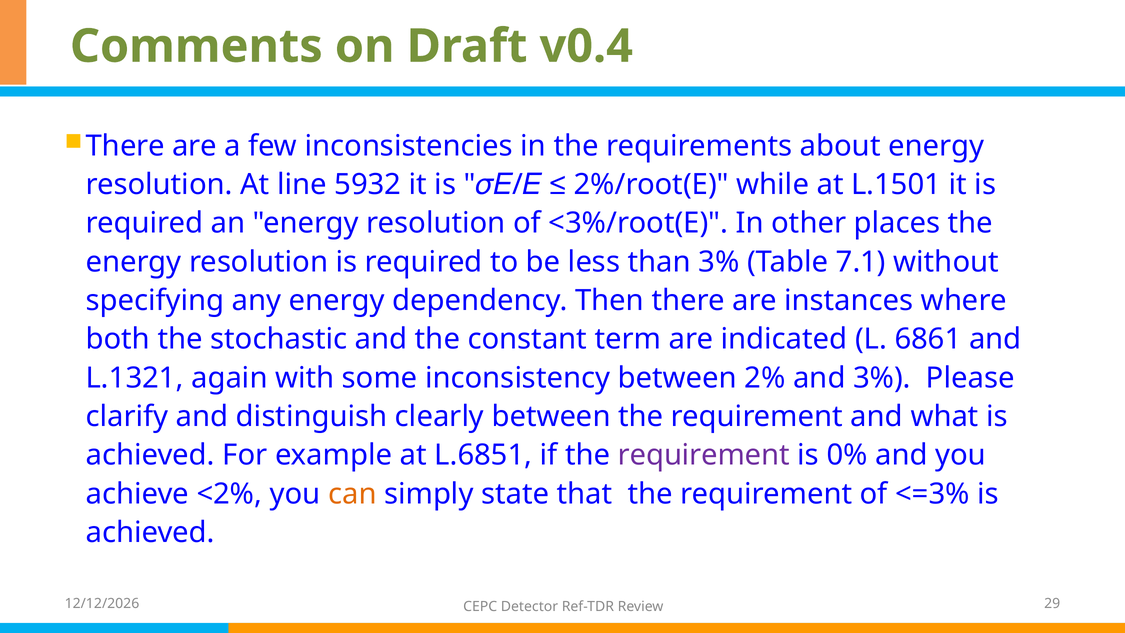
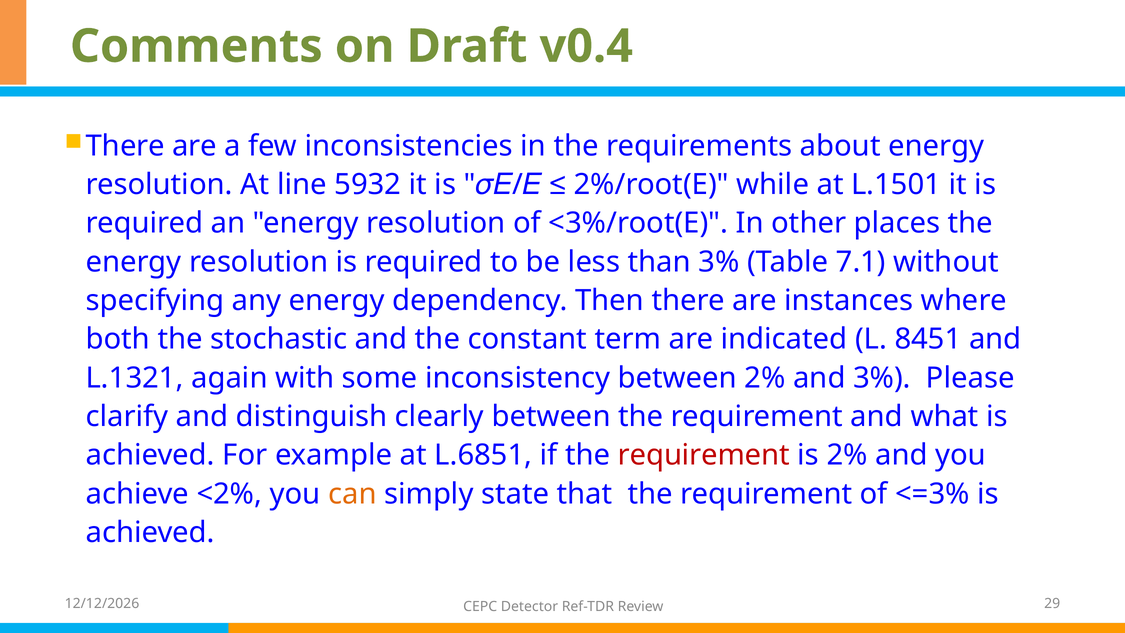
6861: 6861 -> 8451
requirement at (704, 455) colour: purple -> red
is 0%: 0% -> 2%
